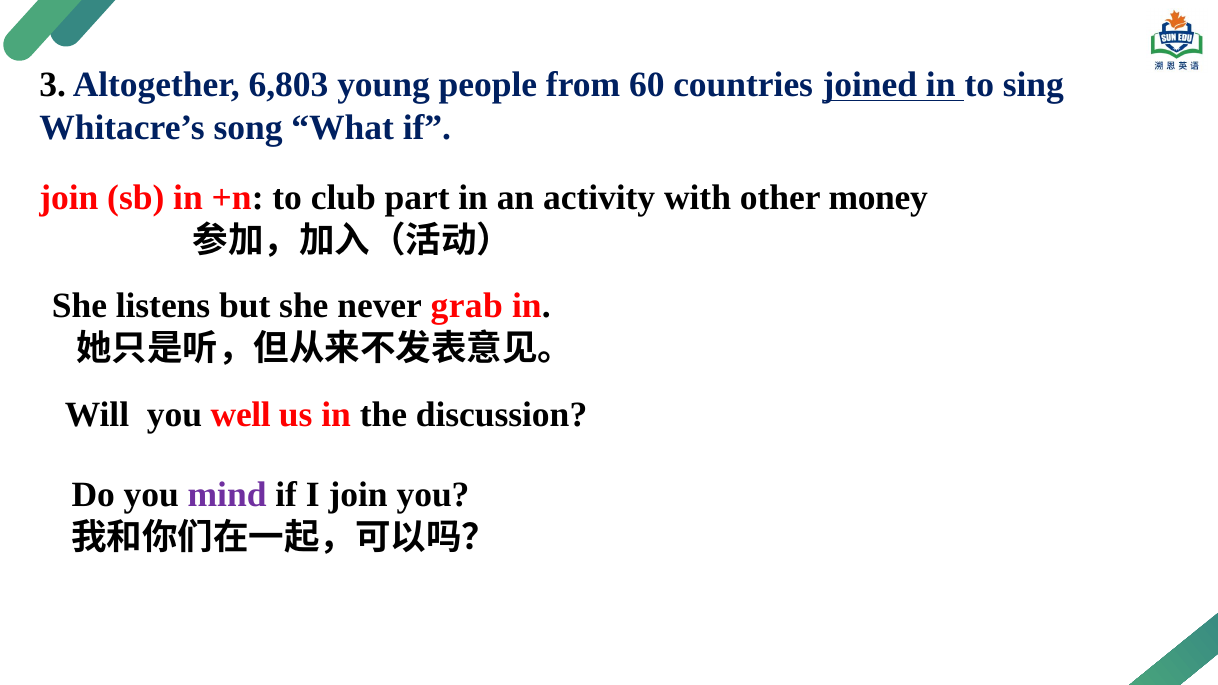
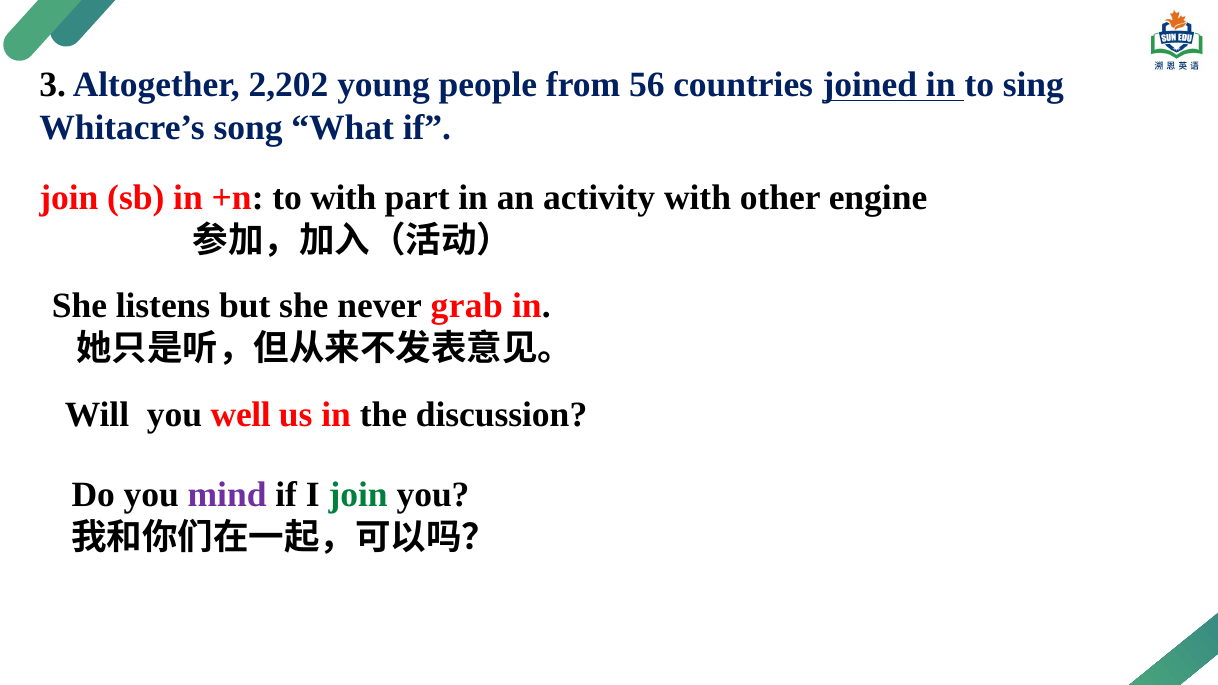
6,803: 6,803 -> 2,202
60: 60 -> 56
to club: club -> with
money: money -> engine
join at (358, 495) colour: black -> green
